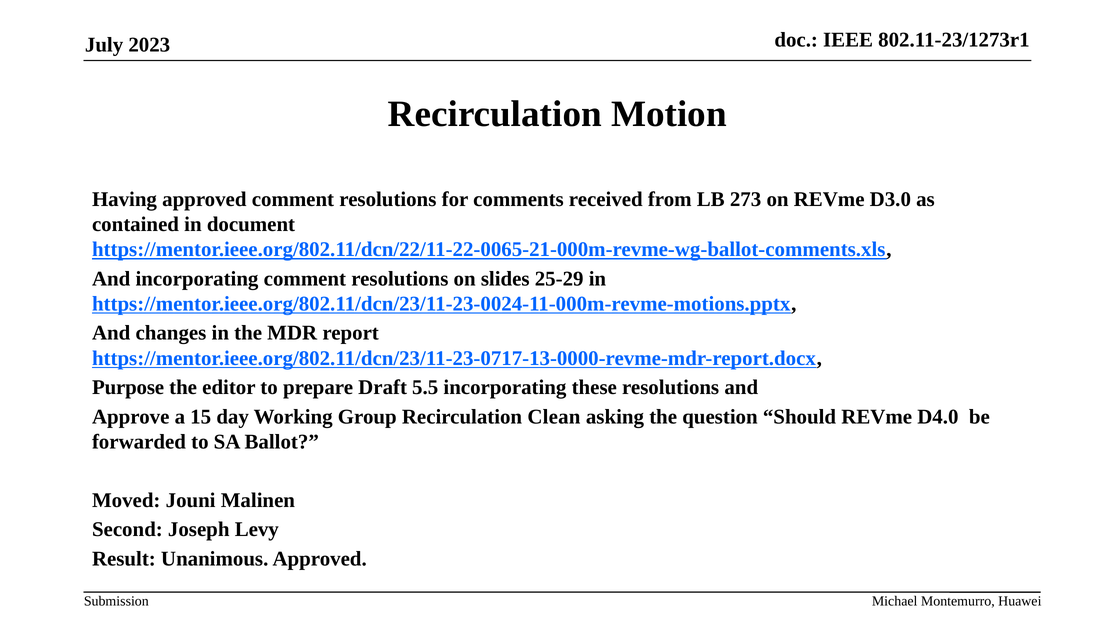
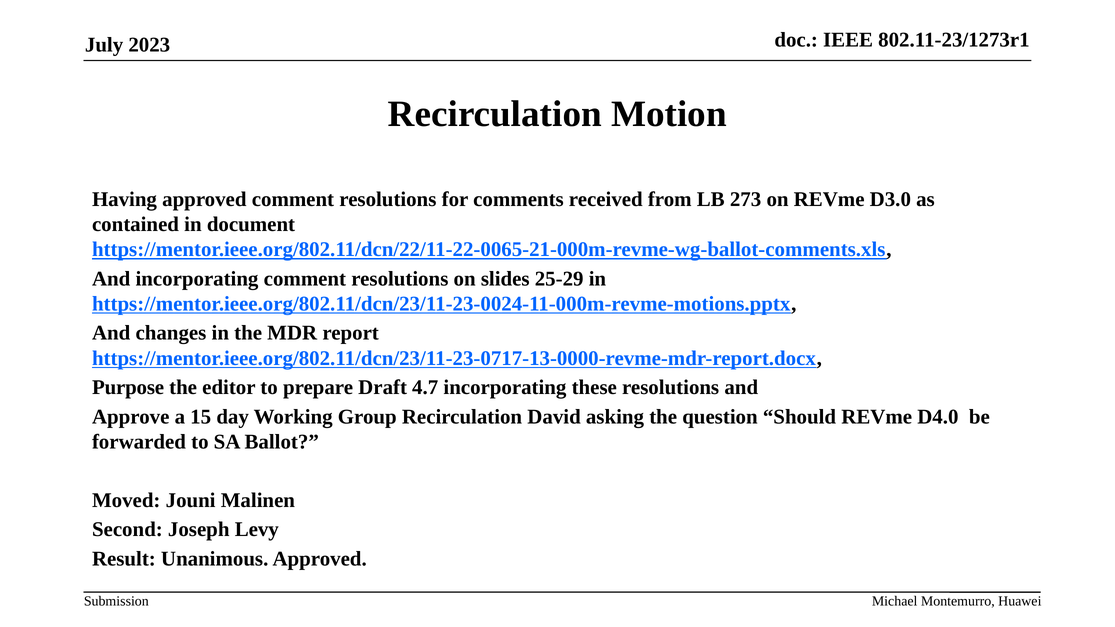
5.5: 5.5 -> 4.7
Clean: Clean -> David
